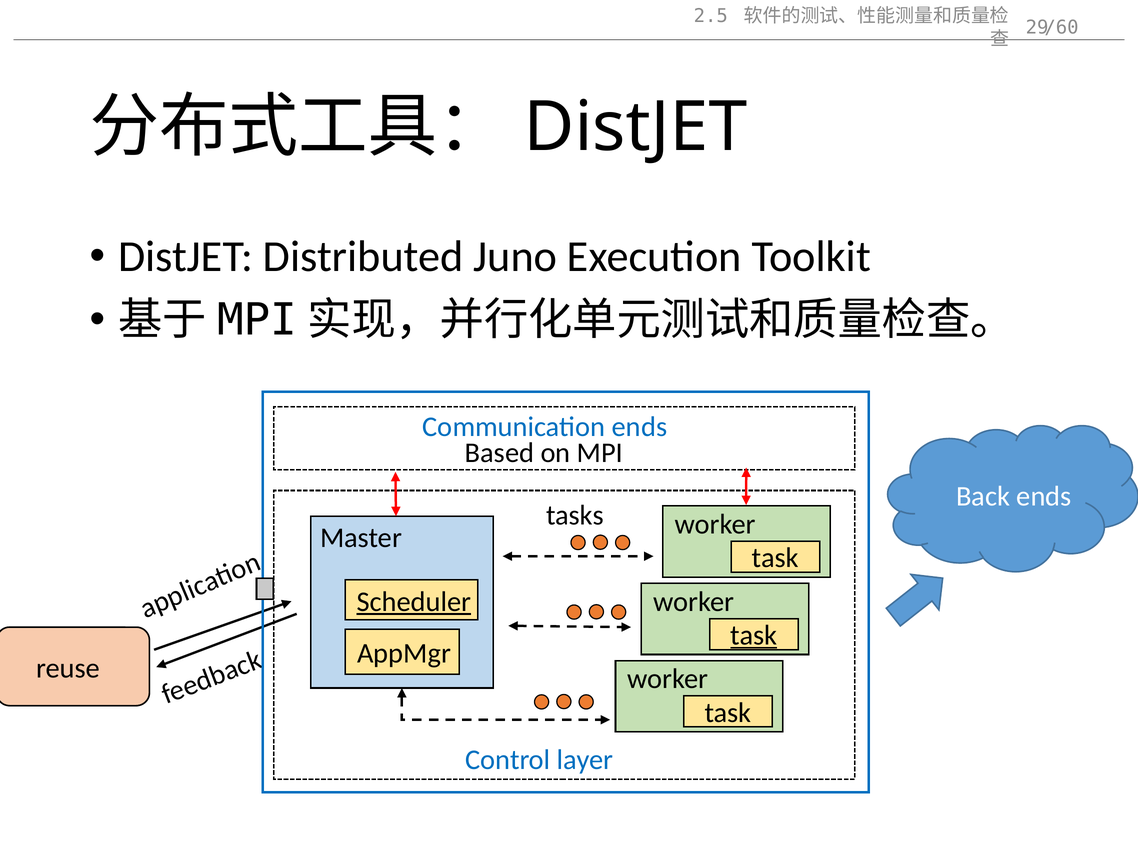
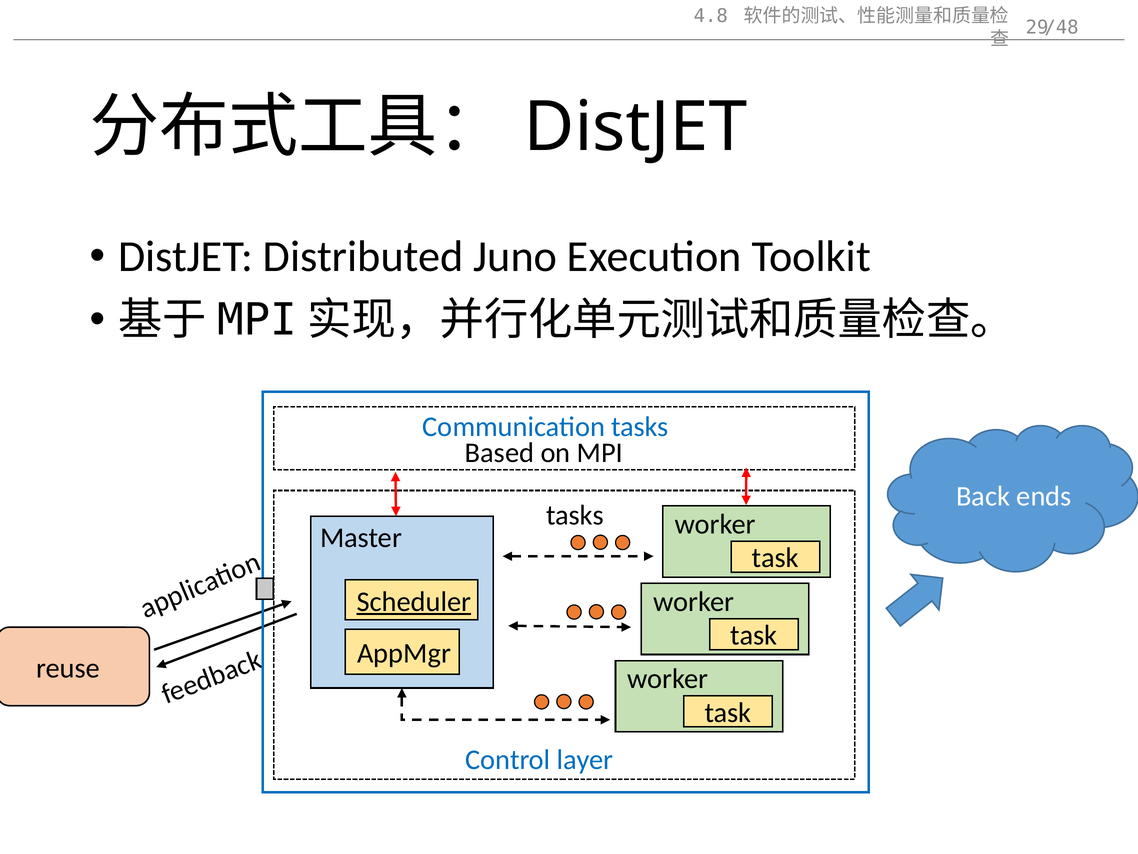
2.5: 2.5 -> 4.8
/60: /60 -> /48
Communication ends: ends -> tasks
task at (754, 635) underline: present -> none
